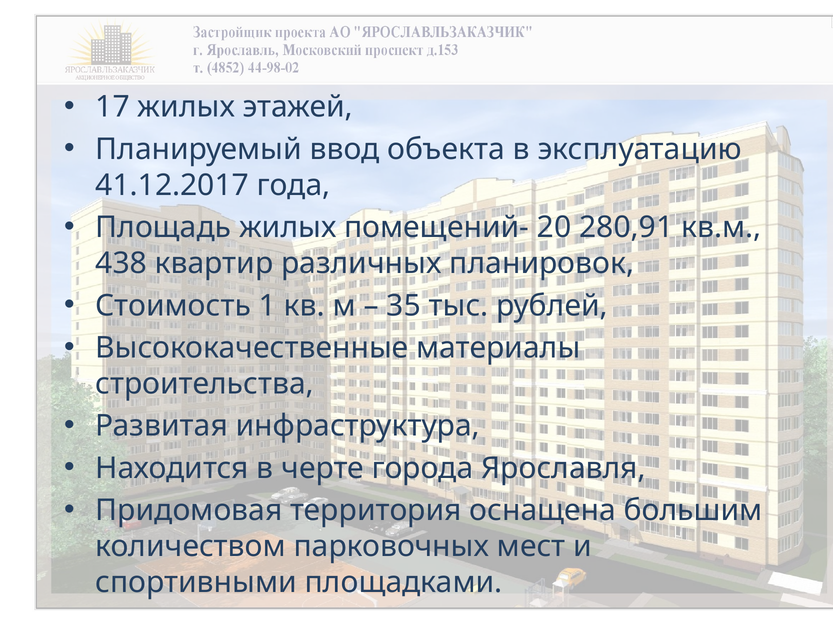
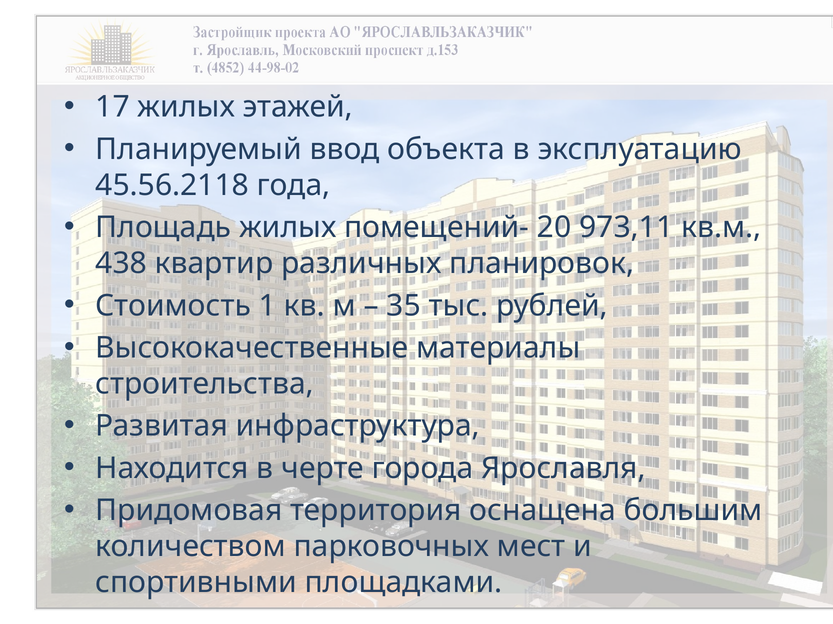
41.12.2017: 41.12.2017 -> 45.56.2118
280,91: 280,91 -> 973,11
